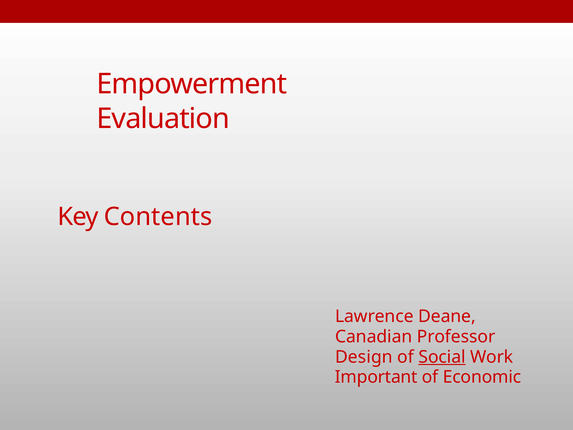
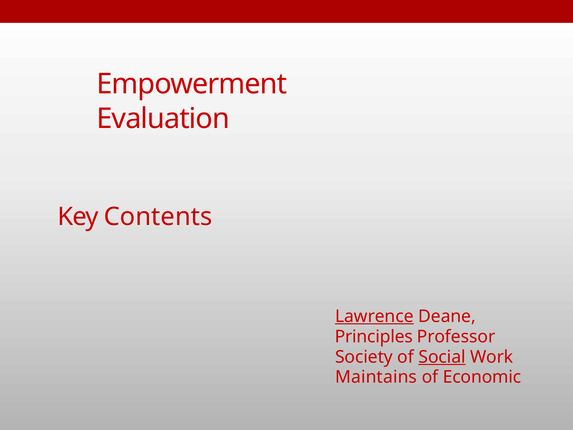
Lawrence underline: none -> present
Canadian: Canadian -> Principles
Design: Design -> Society
Important: Important -> Maintains
